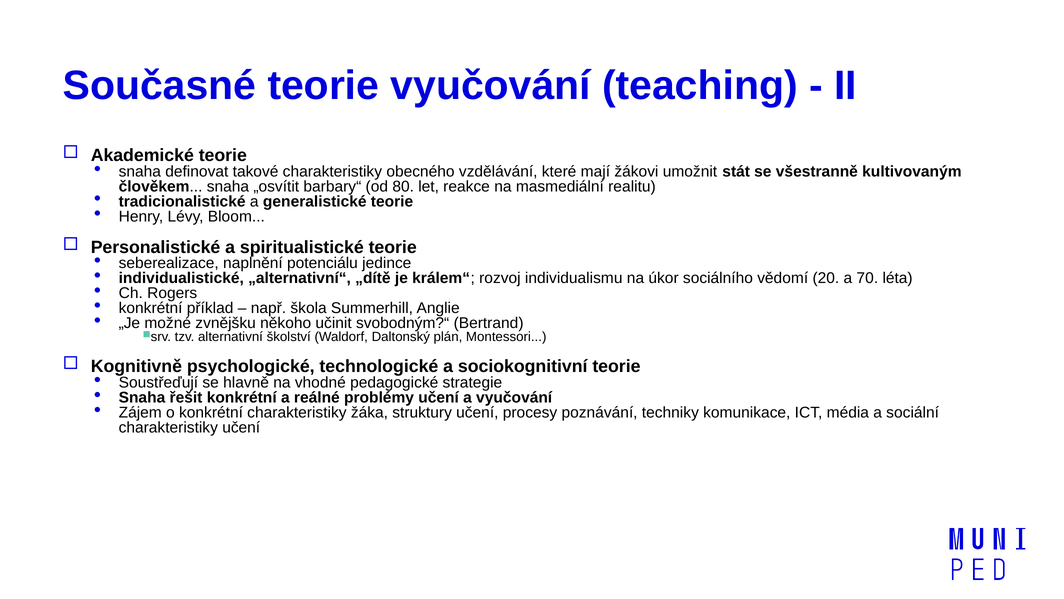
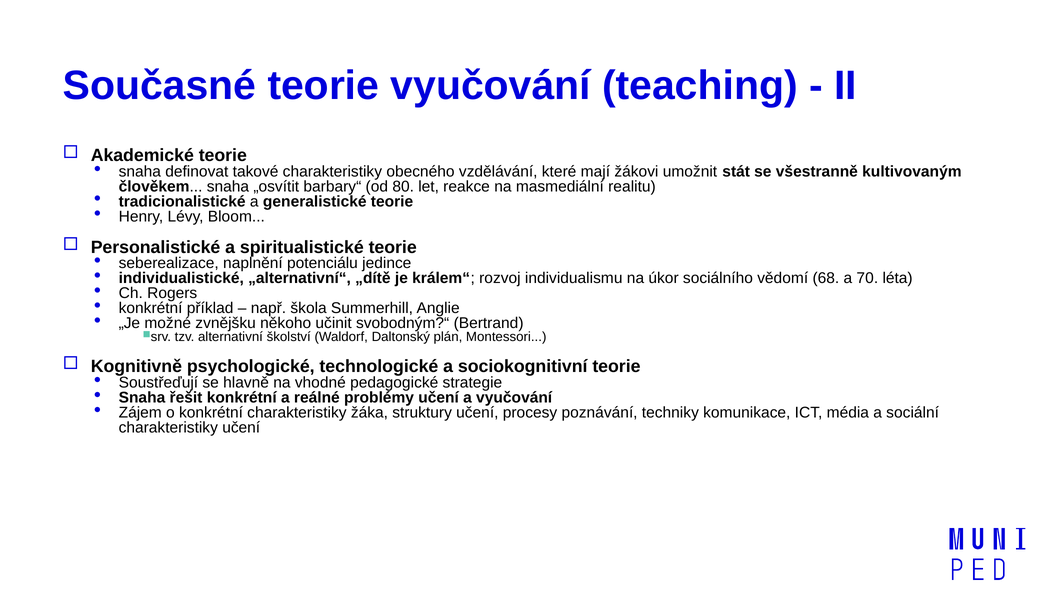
20: 20 -> 68
